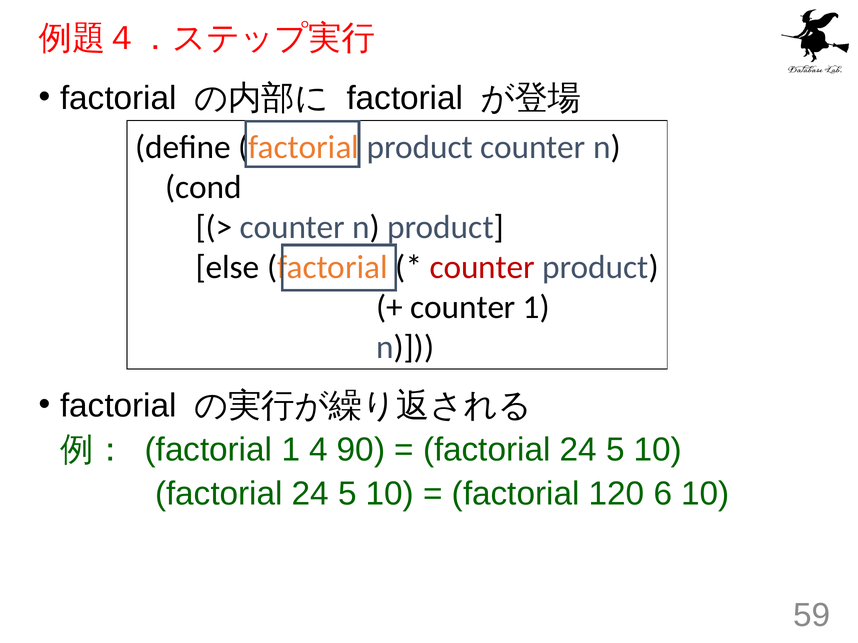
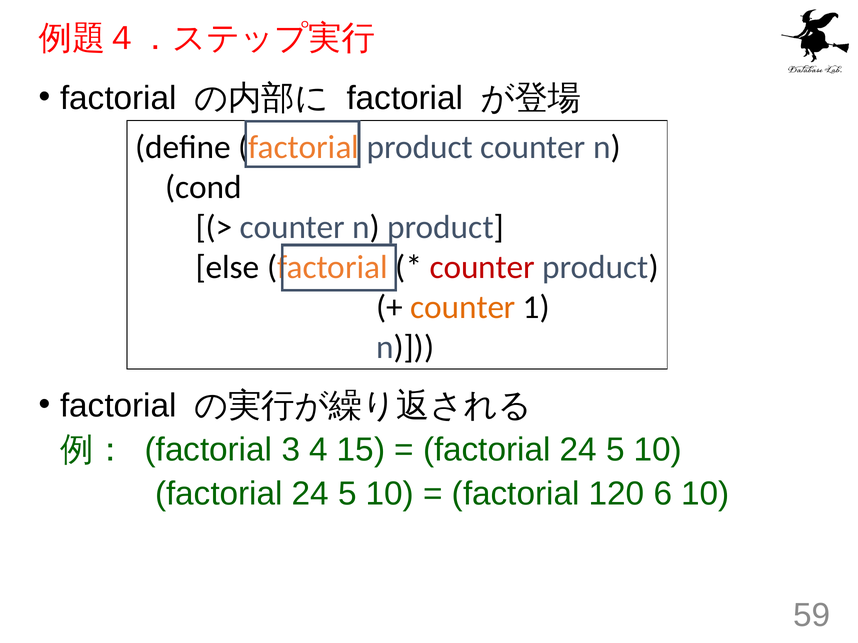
counter at (463, 307) colour: black -> orange
factorial 1: 1 -> 3
90: 90 -> 15
